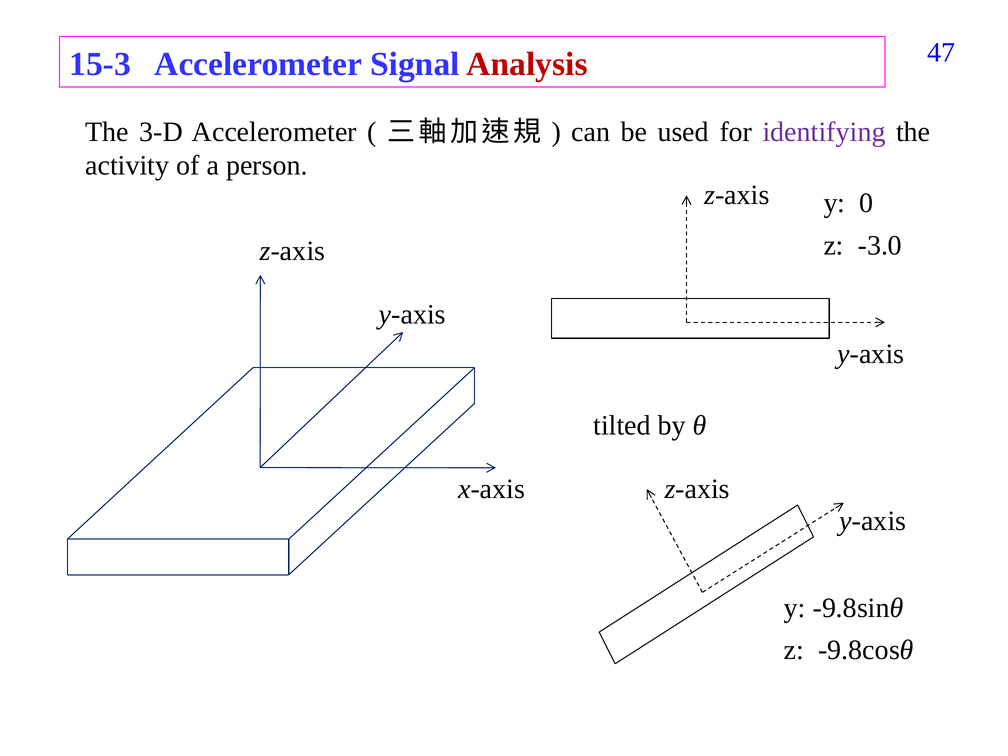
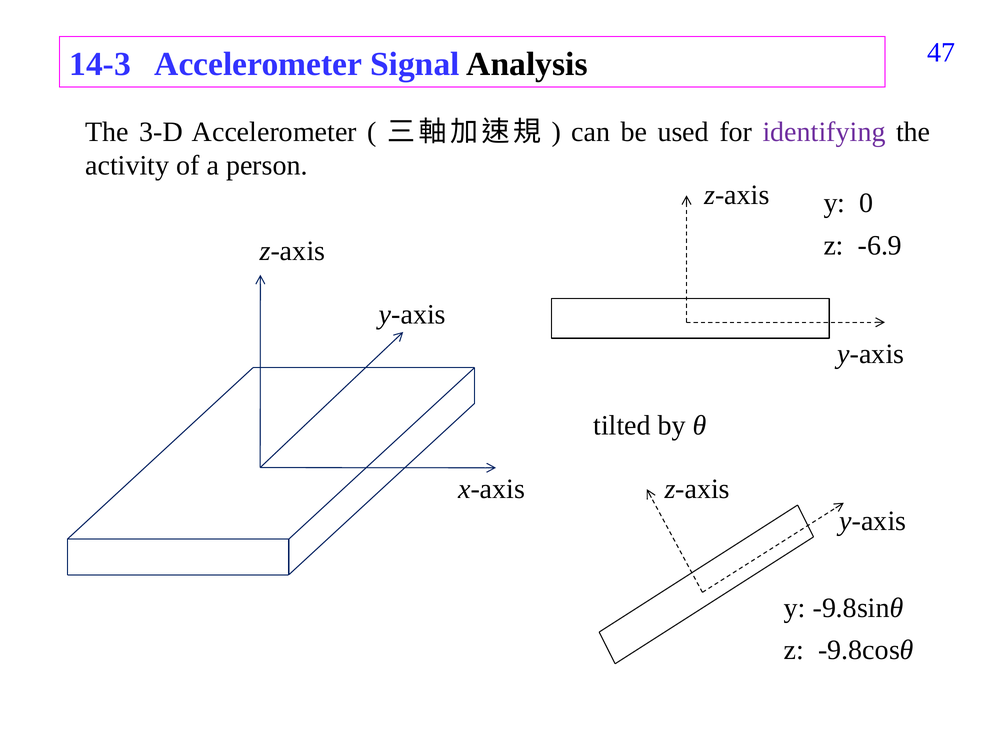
15-3: 15-3 -> 14-3
Analysis colour: red -> black
-3.0: -3.0 -> -6.9
